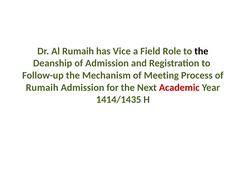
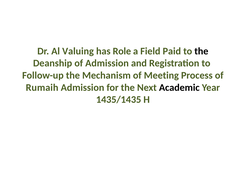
Al Rumaih: Rumaih -> Valuing
Vice: Vice -> Role
Role: Role -> Paid
Academic colour: red -> black
1414/1435: 1414/1435 -> 1435/1435
